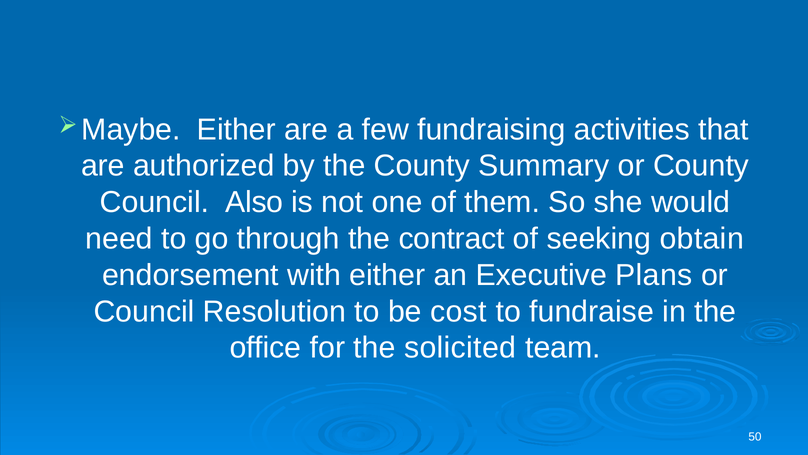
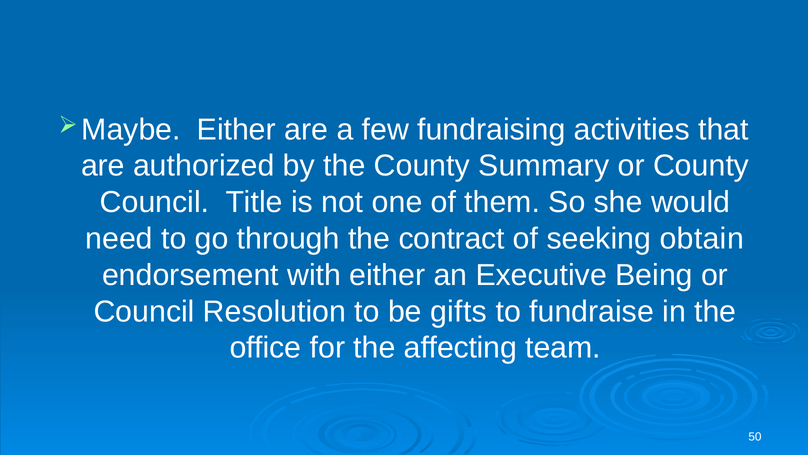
Also: Also -> Title
Plans: Plans -> Being
cost: cost -> gifts
solicited: solicited -> affecting
